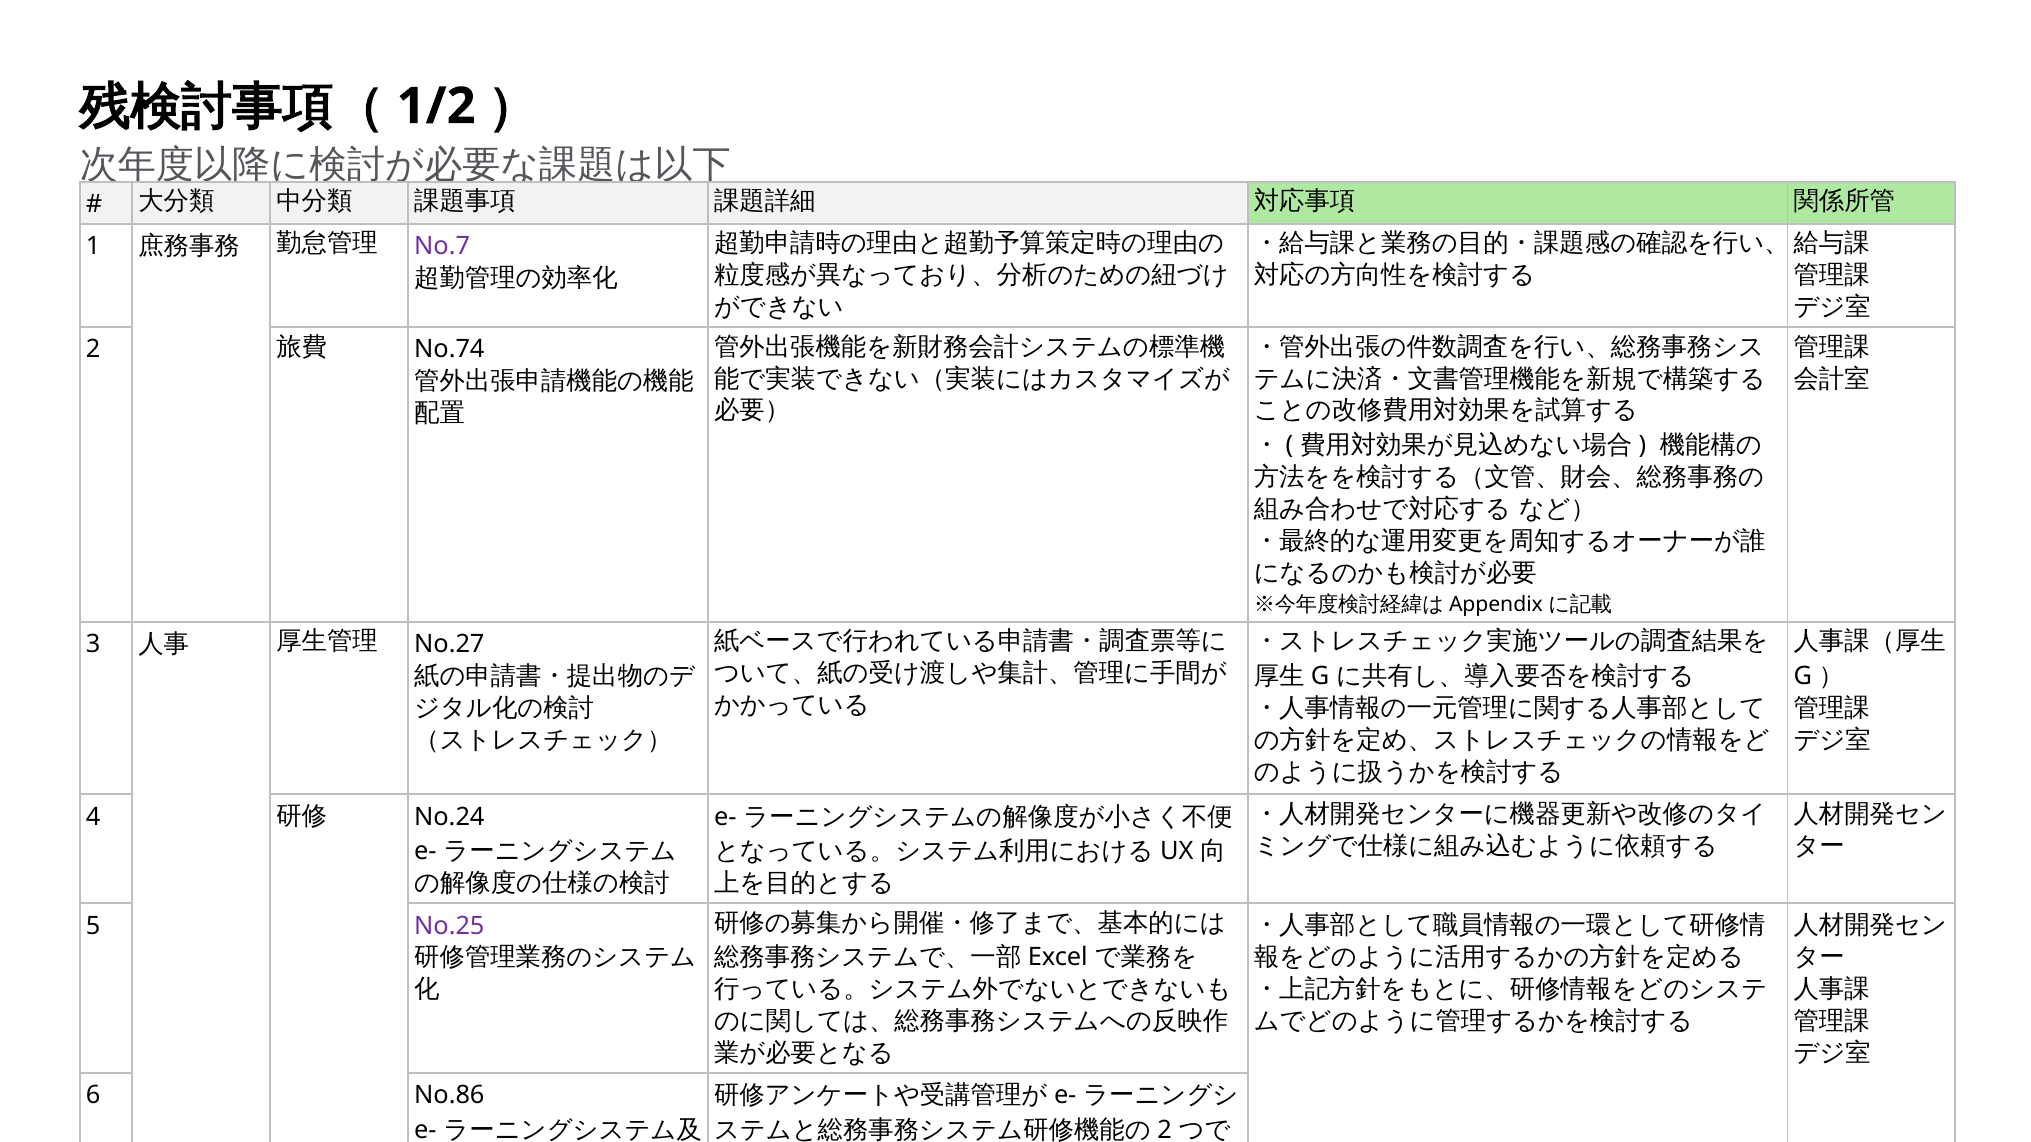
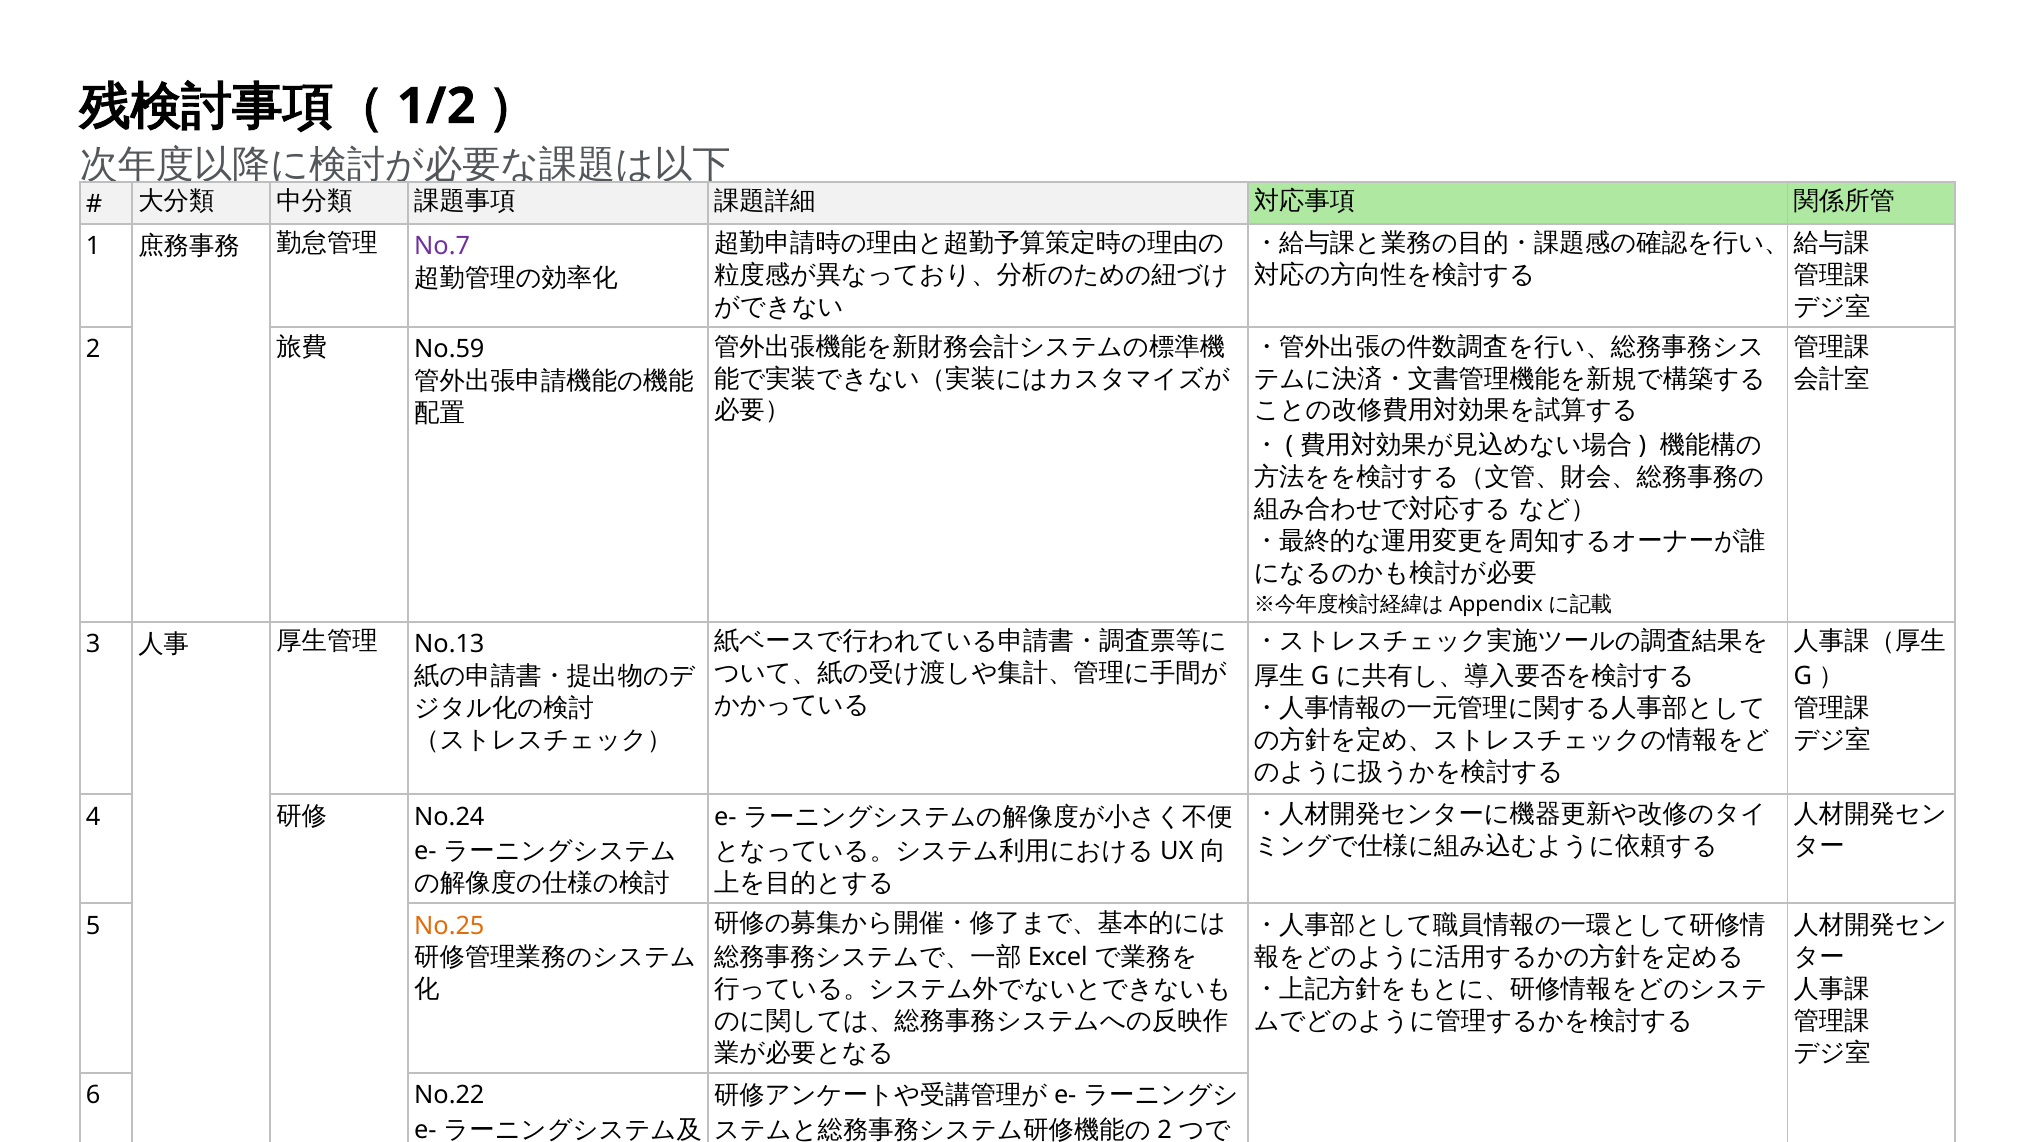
No.74: No.74 -> No.59
No.27: No.27 -> No.13
No.25 colour: purple -> orange
No.86: No.86 -> No.22
